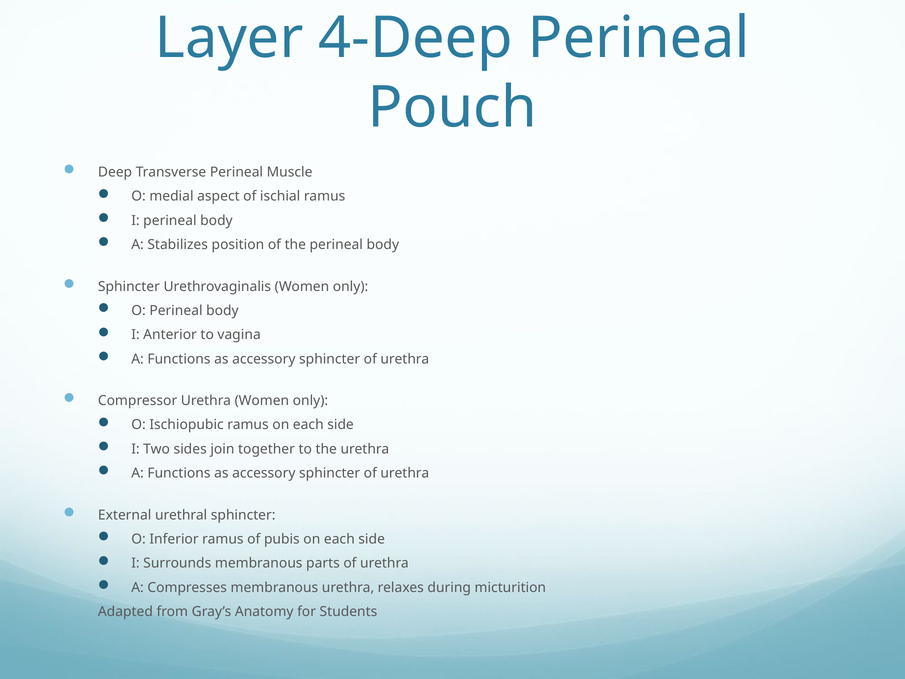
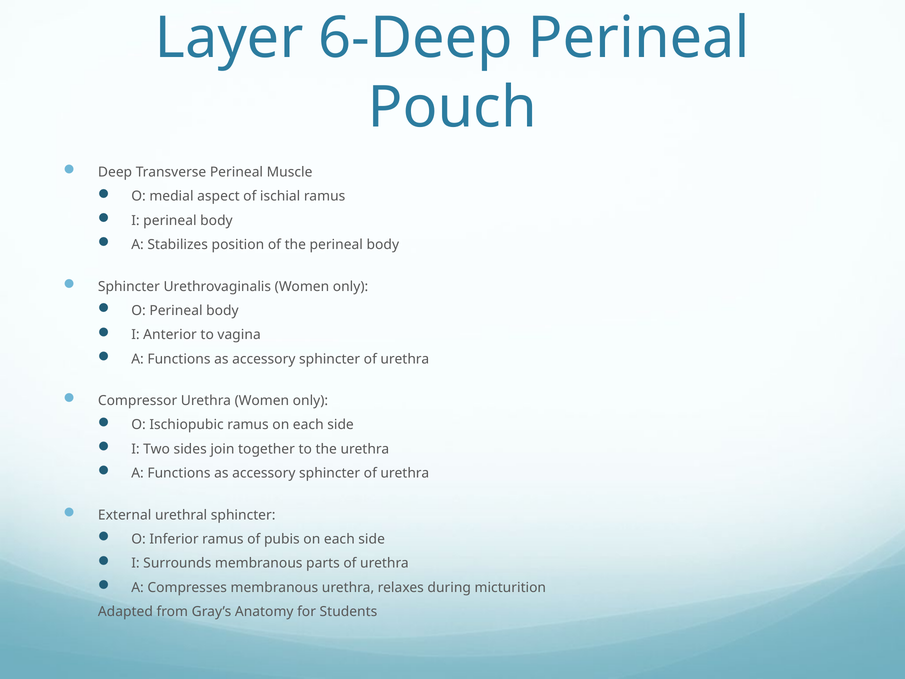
4-Deep: 4-Deep -> 6-Deep
